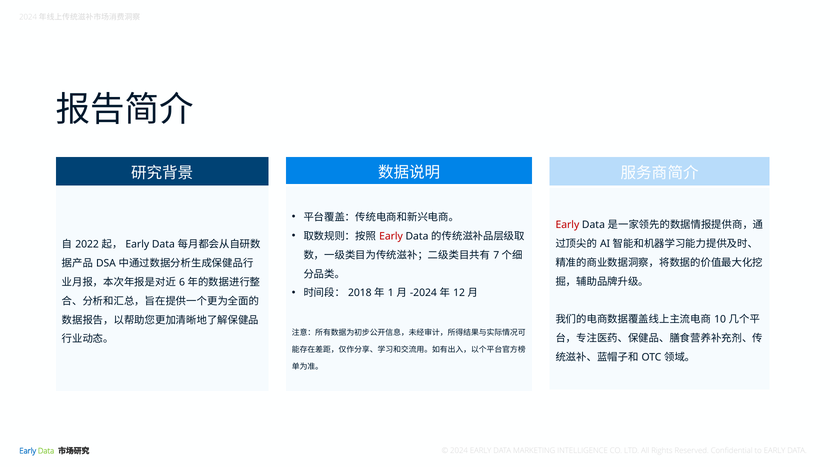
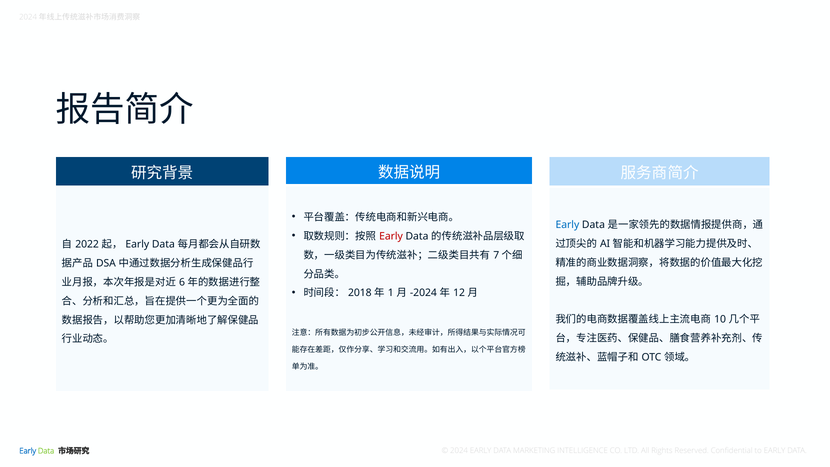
Early at (567, 225) colour: red -> blue
